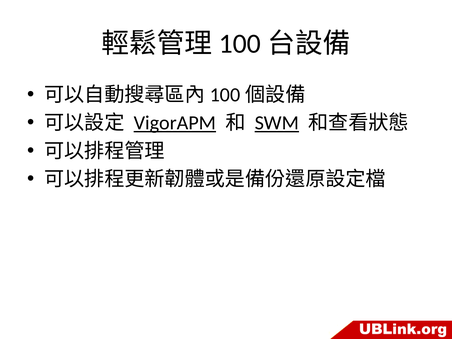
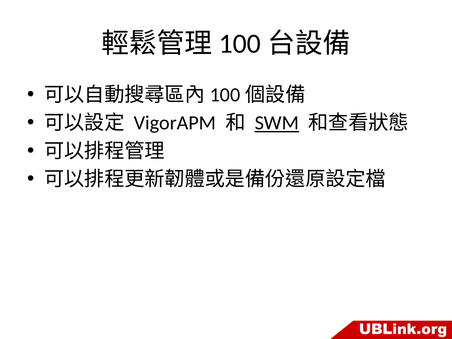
VigorAPM underline: present -> none
